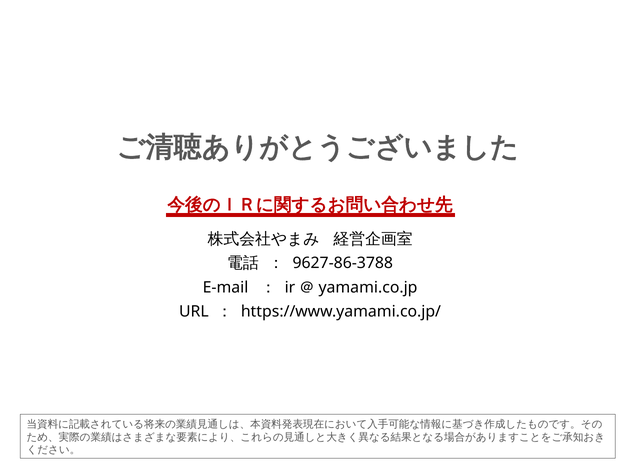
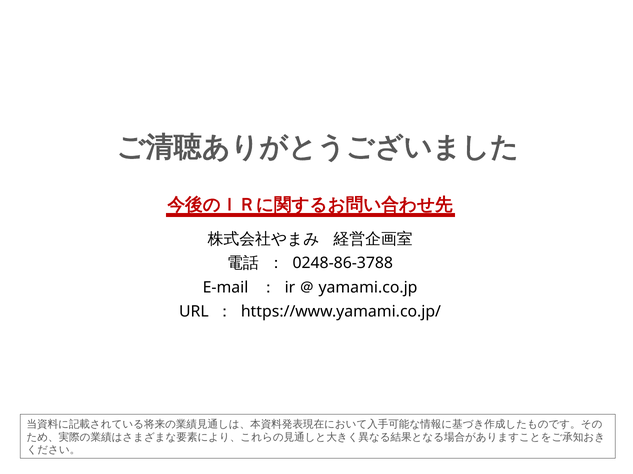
9627-86-3788: 9627-86-3788 -> 0248-86-3788
